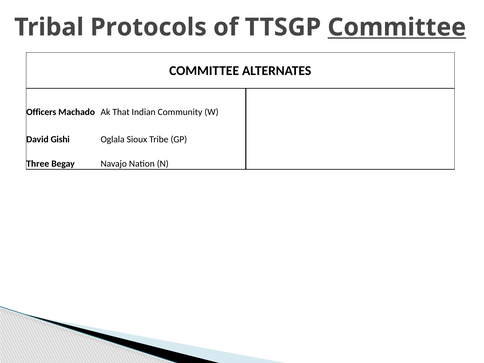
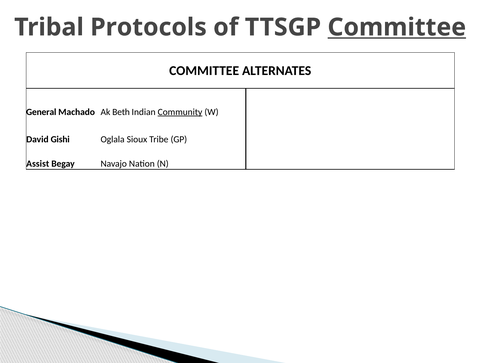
Officers: Officers -> General
That: That -> Beth
Community underline: none -> present
Three: Three -> Assist
